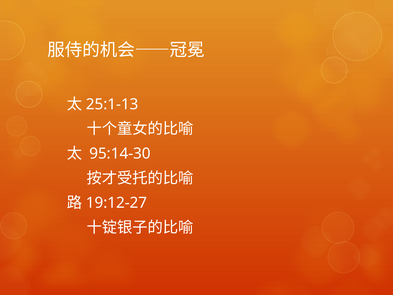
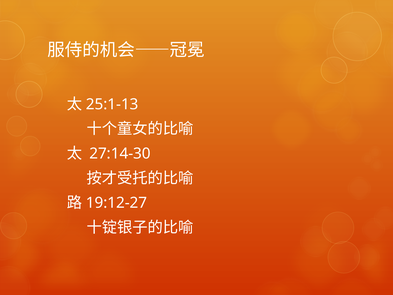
95:14-30: 95:14-30 -> 27:14-30
